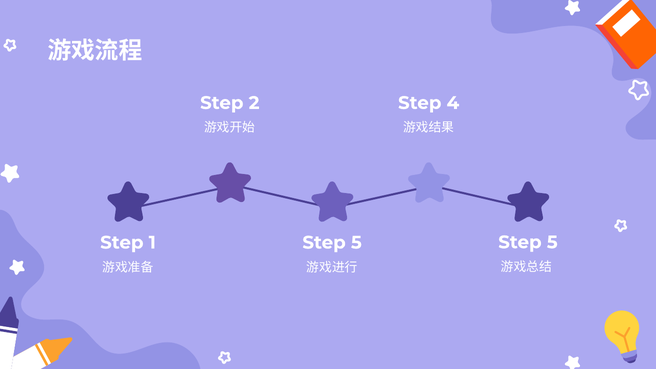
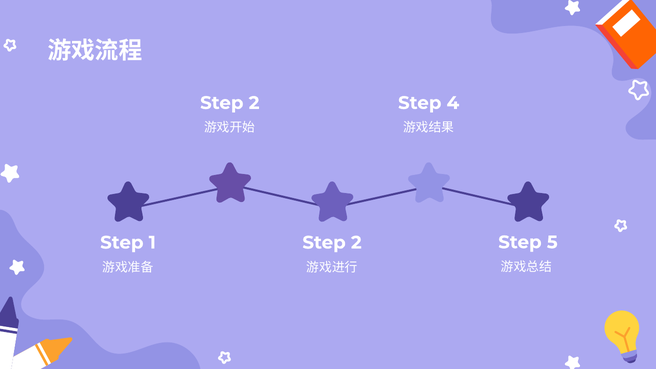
5 at (356, 243): 5 -> 2
